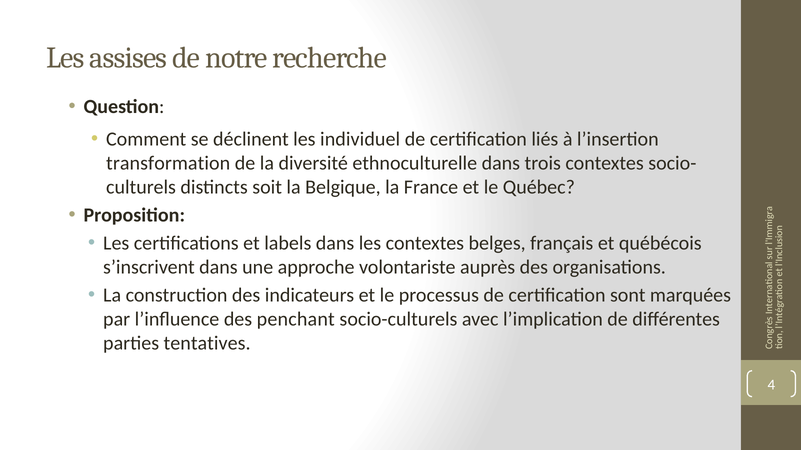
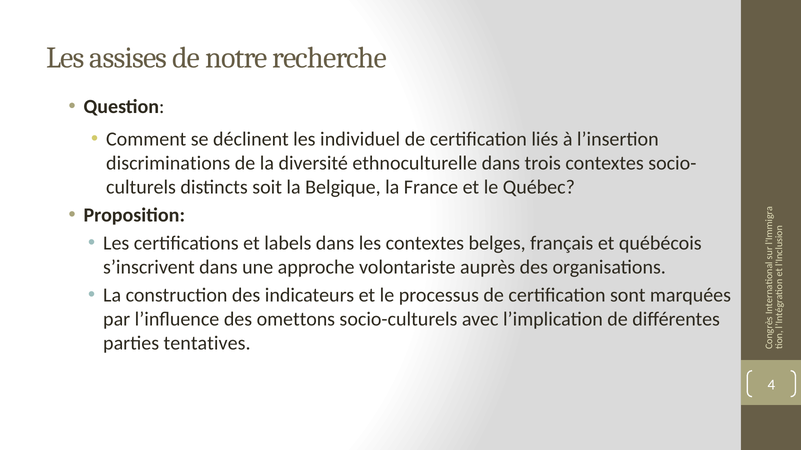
transformation: transformation -> discriminations
penchant: penchant -> omettons
